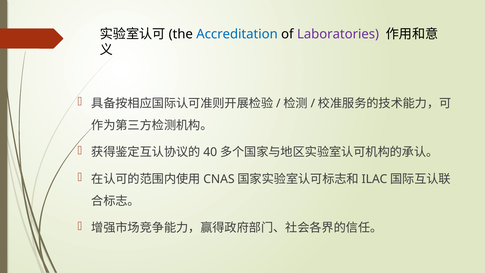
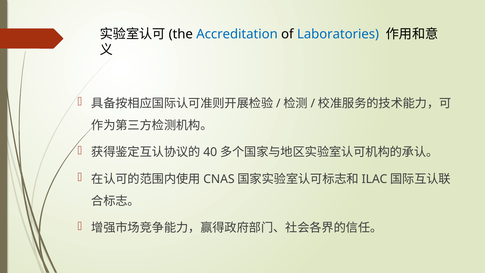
Laboratories colour: purple -> blue
